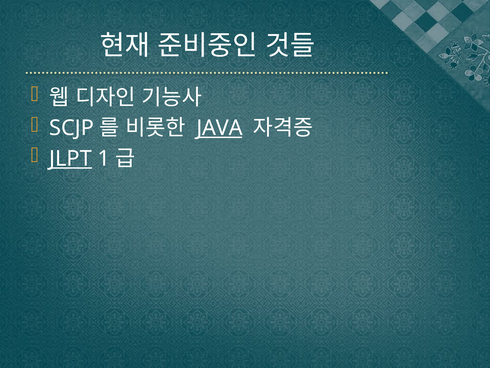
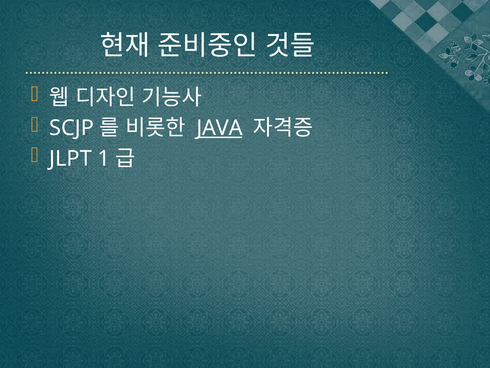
JLPT underline: present -> none
